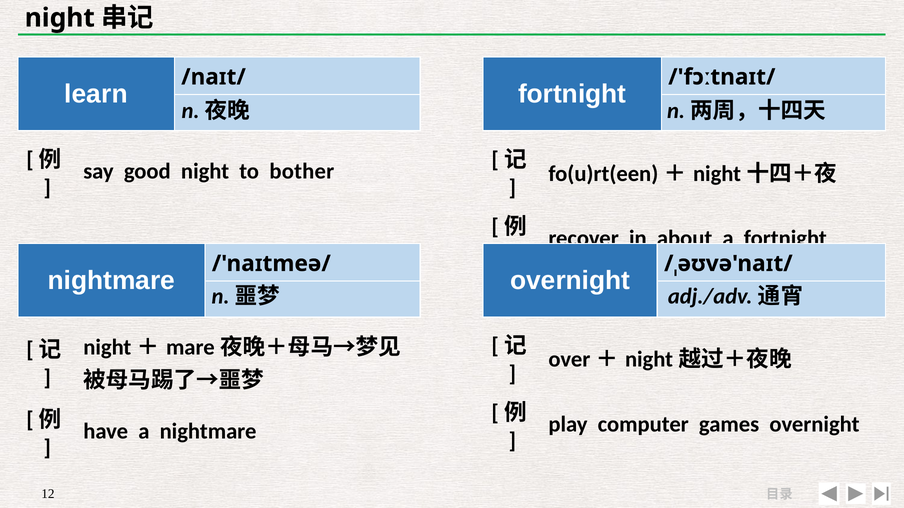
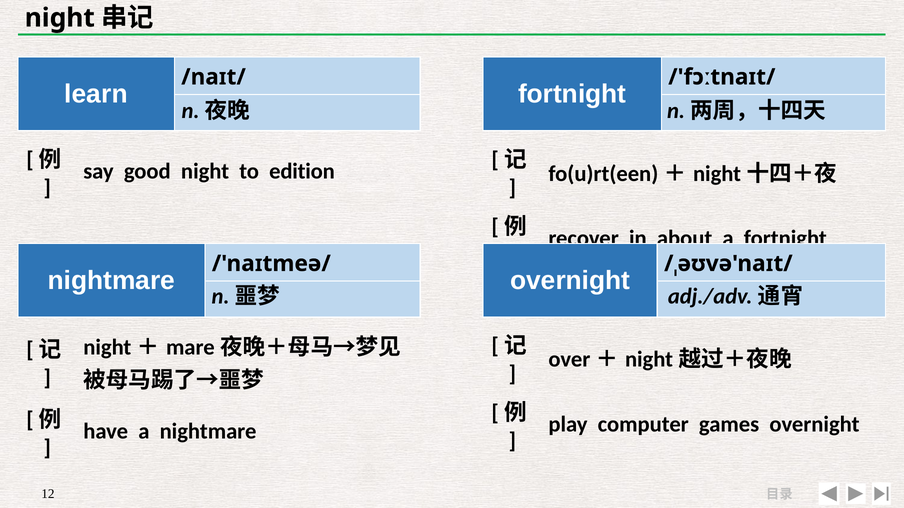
bother: bother -> edition
